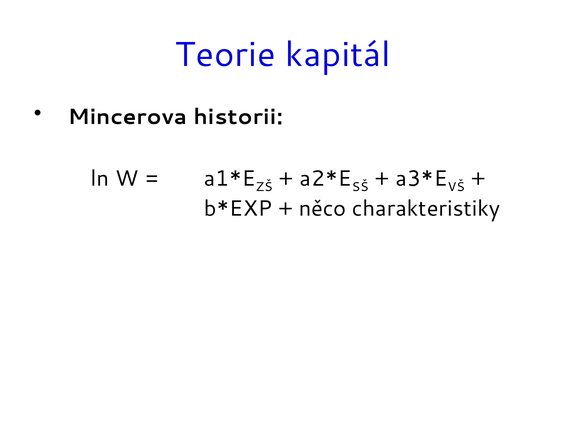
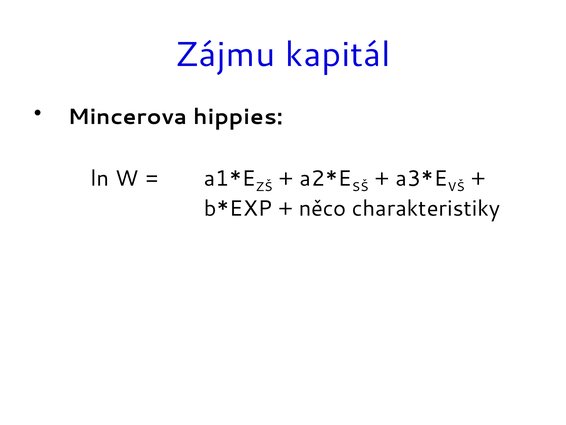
Teorie: Teorie -> Zájmu
historii: historii -> hippies
